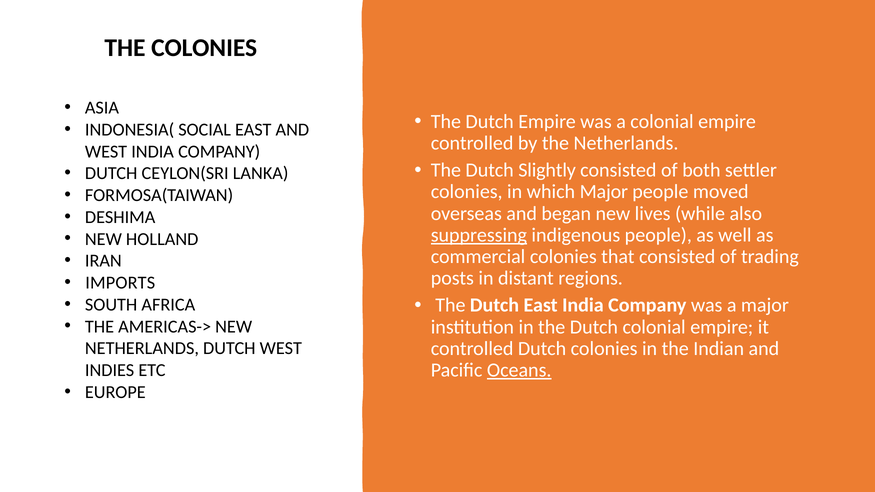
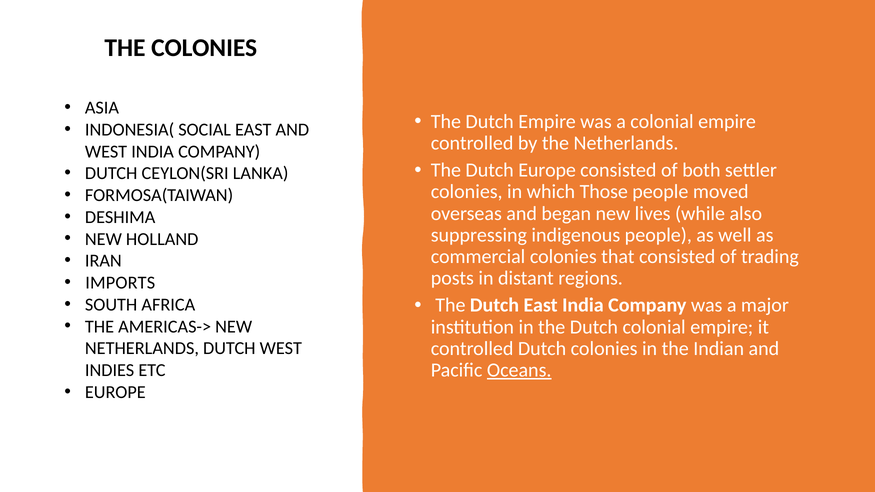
Dutch Slightly: Slightly -> Europe
which Major: Major -> Those
suppressing underline: present -> none
